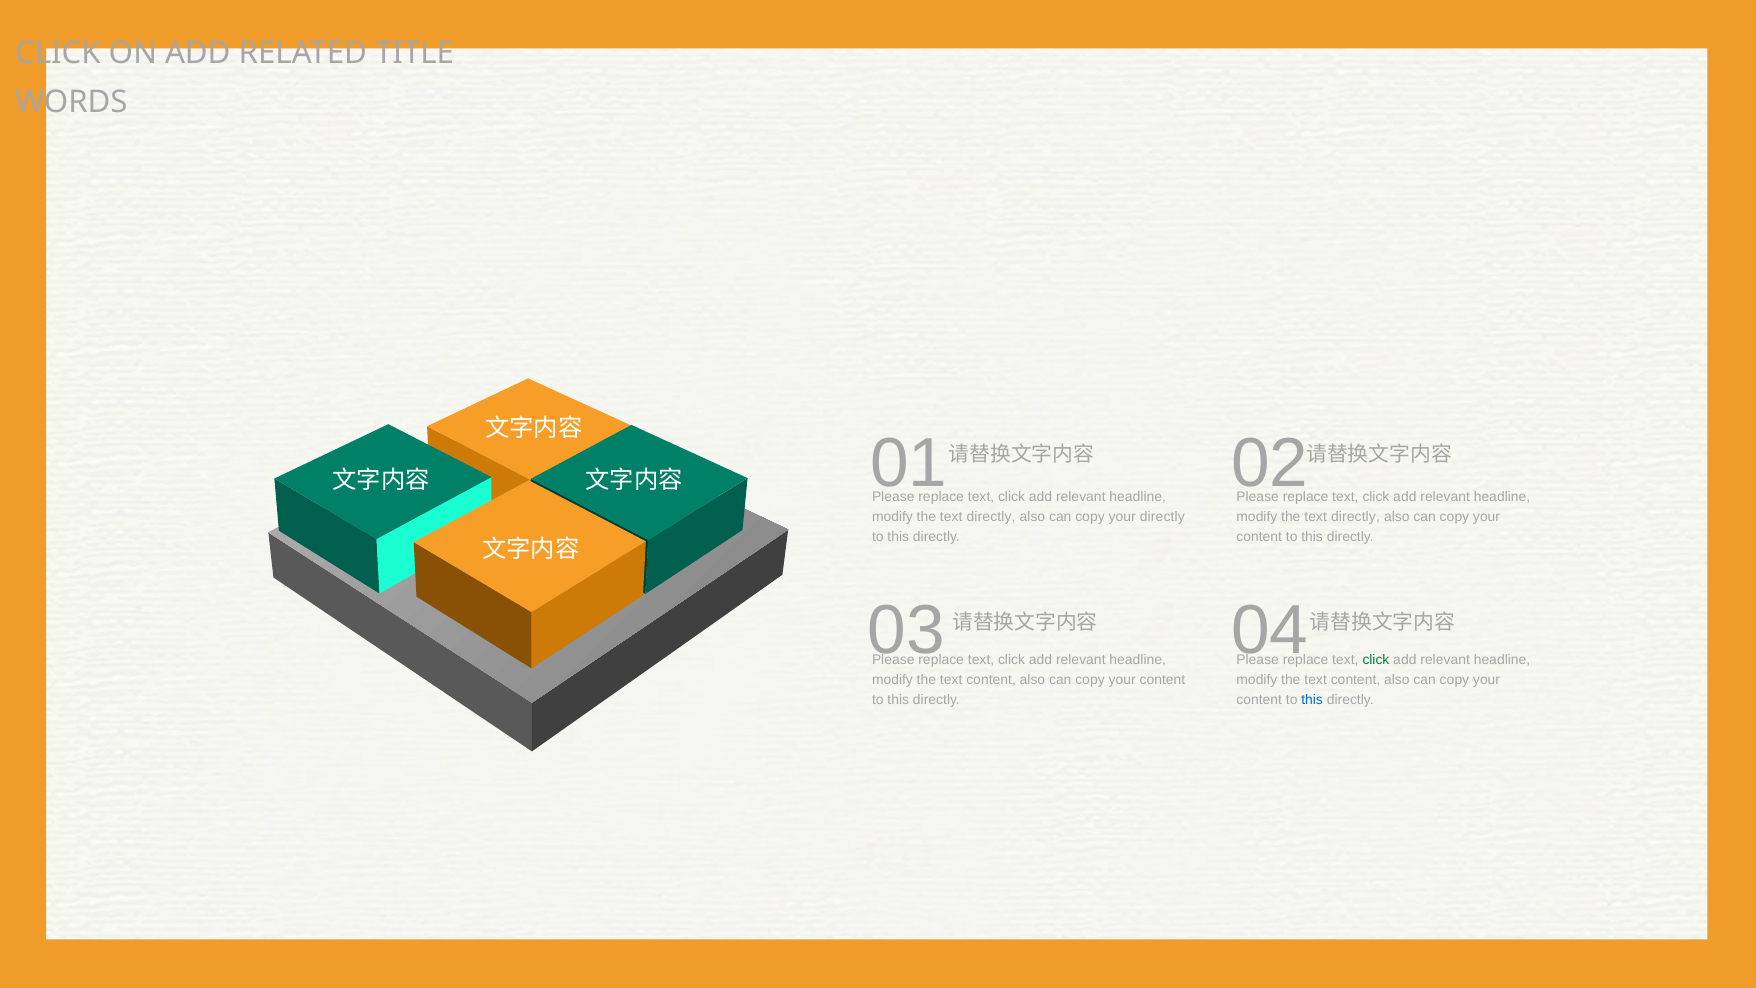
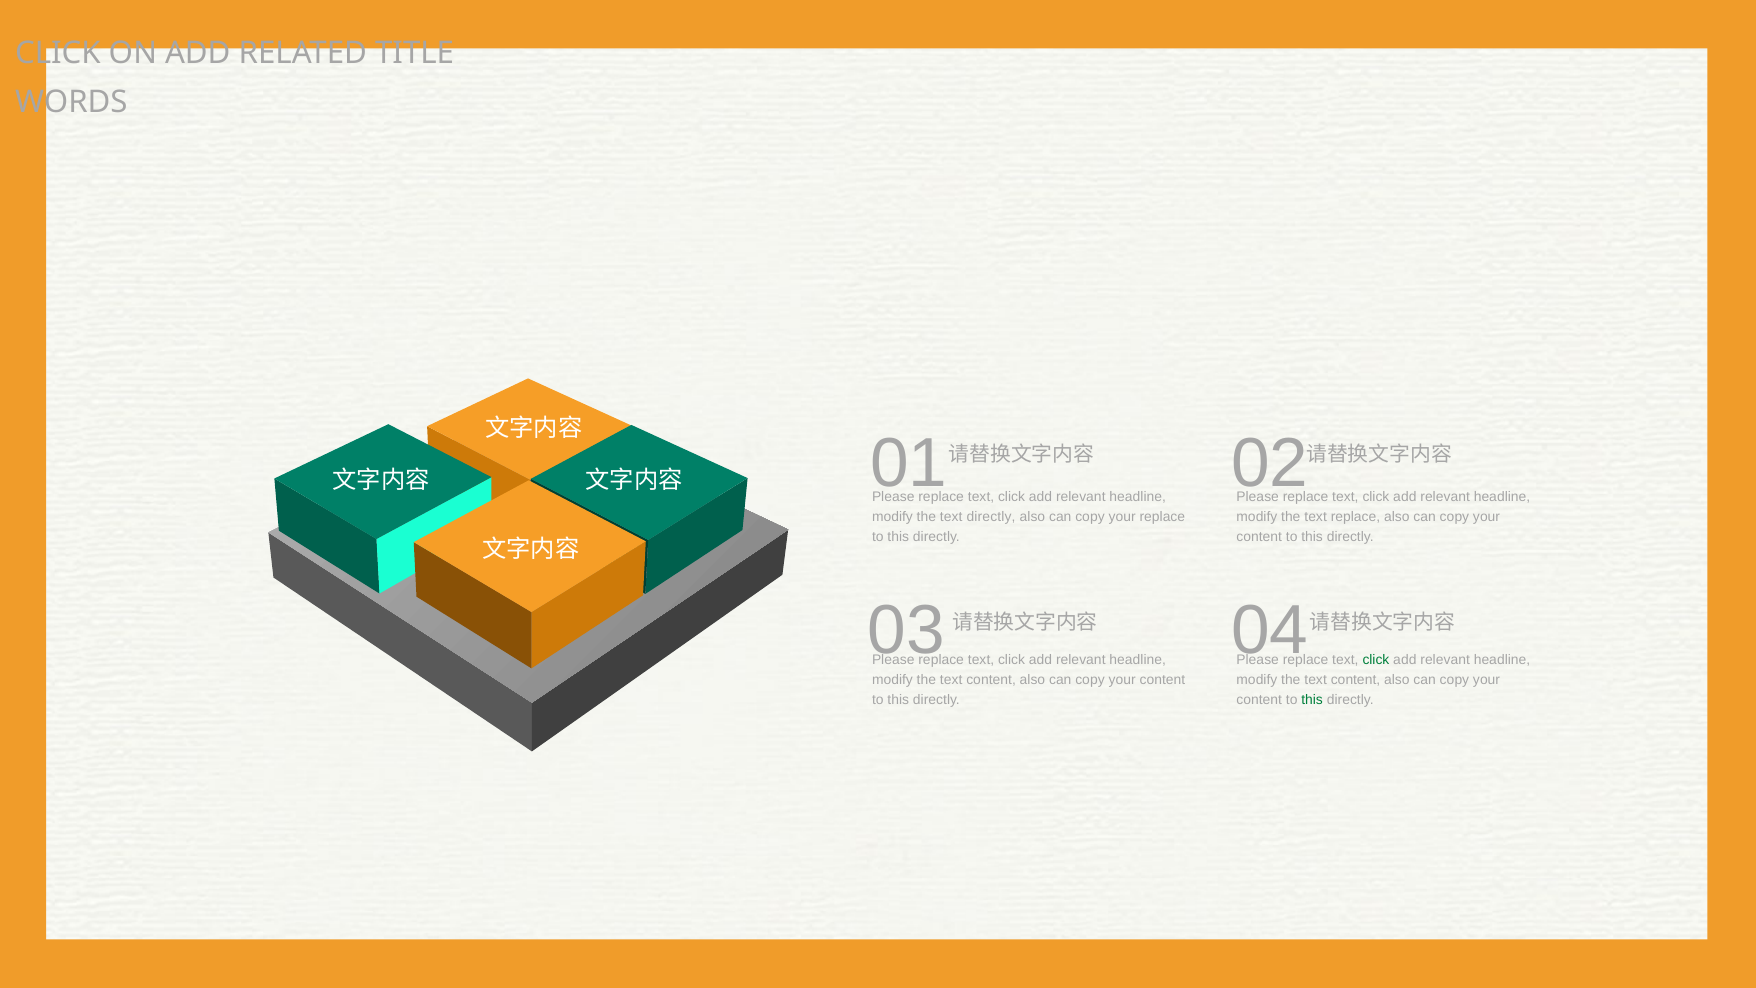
your directly: directly -> replace
directly at (1355, 517): directly -> replace
this at (1312, 700) colour: blue -> green
